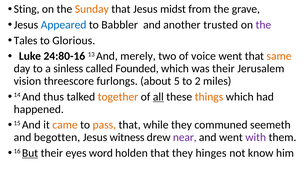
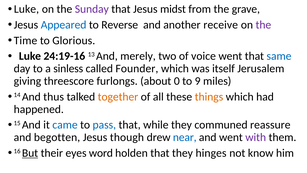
Sting at (27, 9): Sting -> Luke
Sunday colour: orange -> purple
Babbler: Babbler -> Reverse
trusted: trusted -> receive
Tales: Tales -> Time
24:80-16: 24:80-16 -> 24:19-16
same colour: orange -> blue
Founded: Founded -> Founder
was their: their -> itself
vision: vision -> giving
5: 5 -> 0
2: 2 -> 9
all underline: present -> none
came colour: orange -> blue
pass colour: orange -> blue
seemeth: seemeth -> reassure
witness: witness -> though
near colour: purple -> blue
